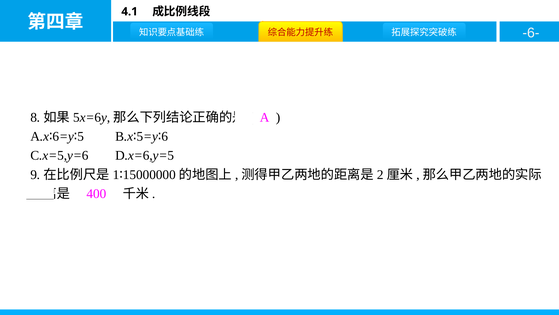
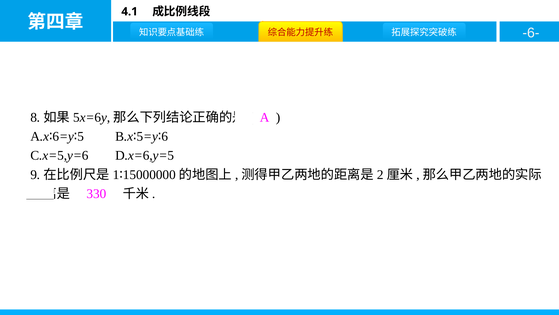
400: 400 -> 330
